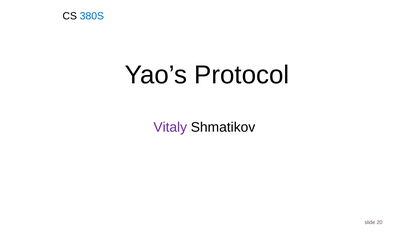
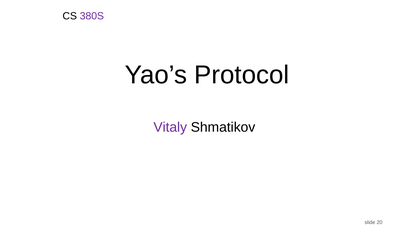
380S colour: blue -> purple
